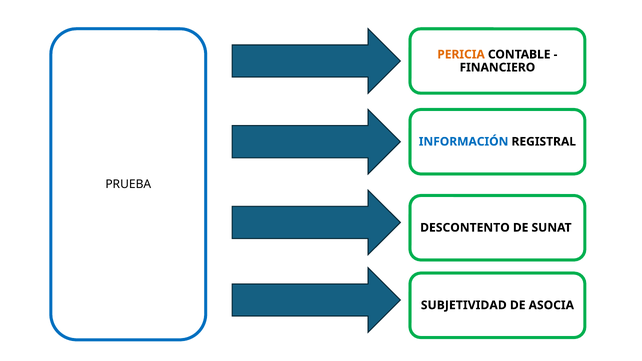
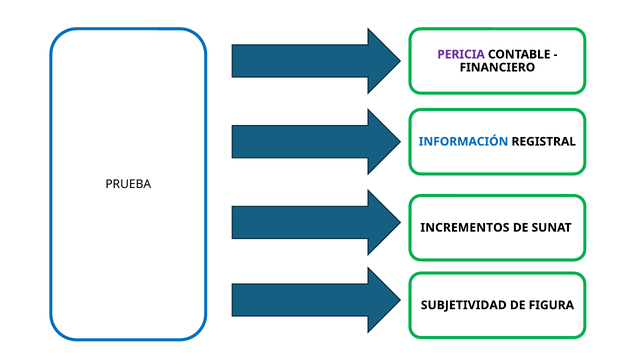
PERICIA colour: orange -> purple
DESCONTENTO: DESCONTENTO -> INCREMENTOS
ASOCIA: ASOCIA -> FIGURA
